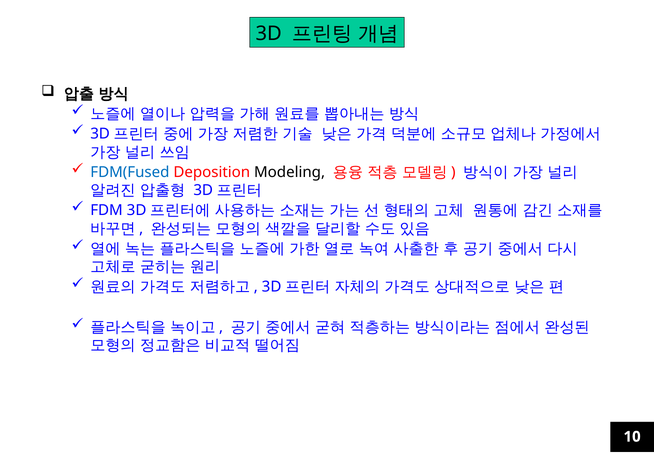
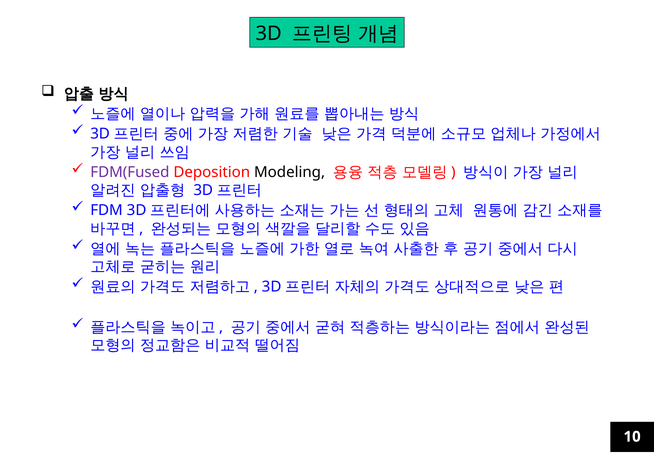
FDM(Fused colour: blue -> purple
